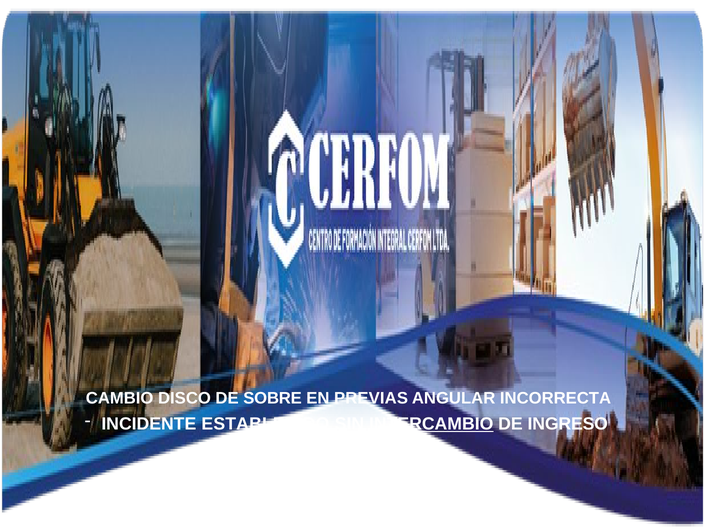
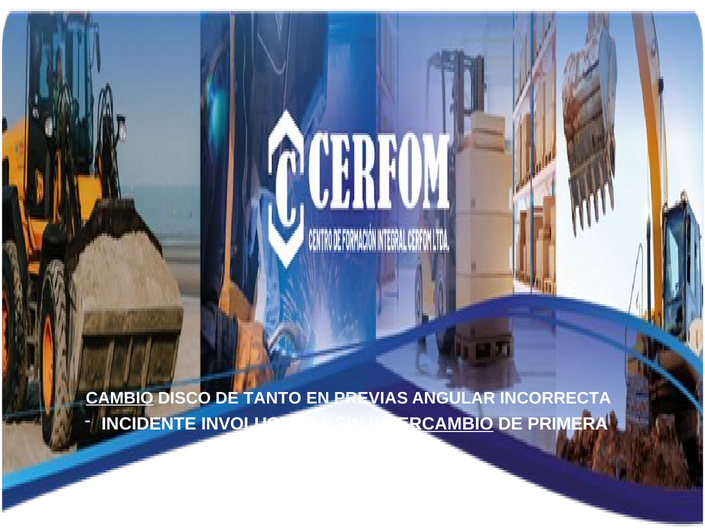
CAMBIO underline: none -> present
SOBRE: SOBRE -> TANTO
ESTABLECIDO: ESTABLECIDO -> INVOLUCRADA
INGRESO: INGRESO -> PRIMERA
